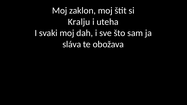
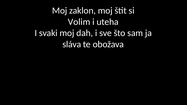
Kralju: Kralju -> Volim
